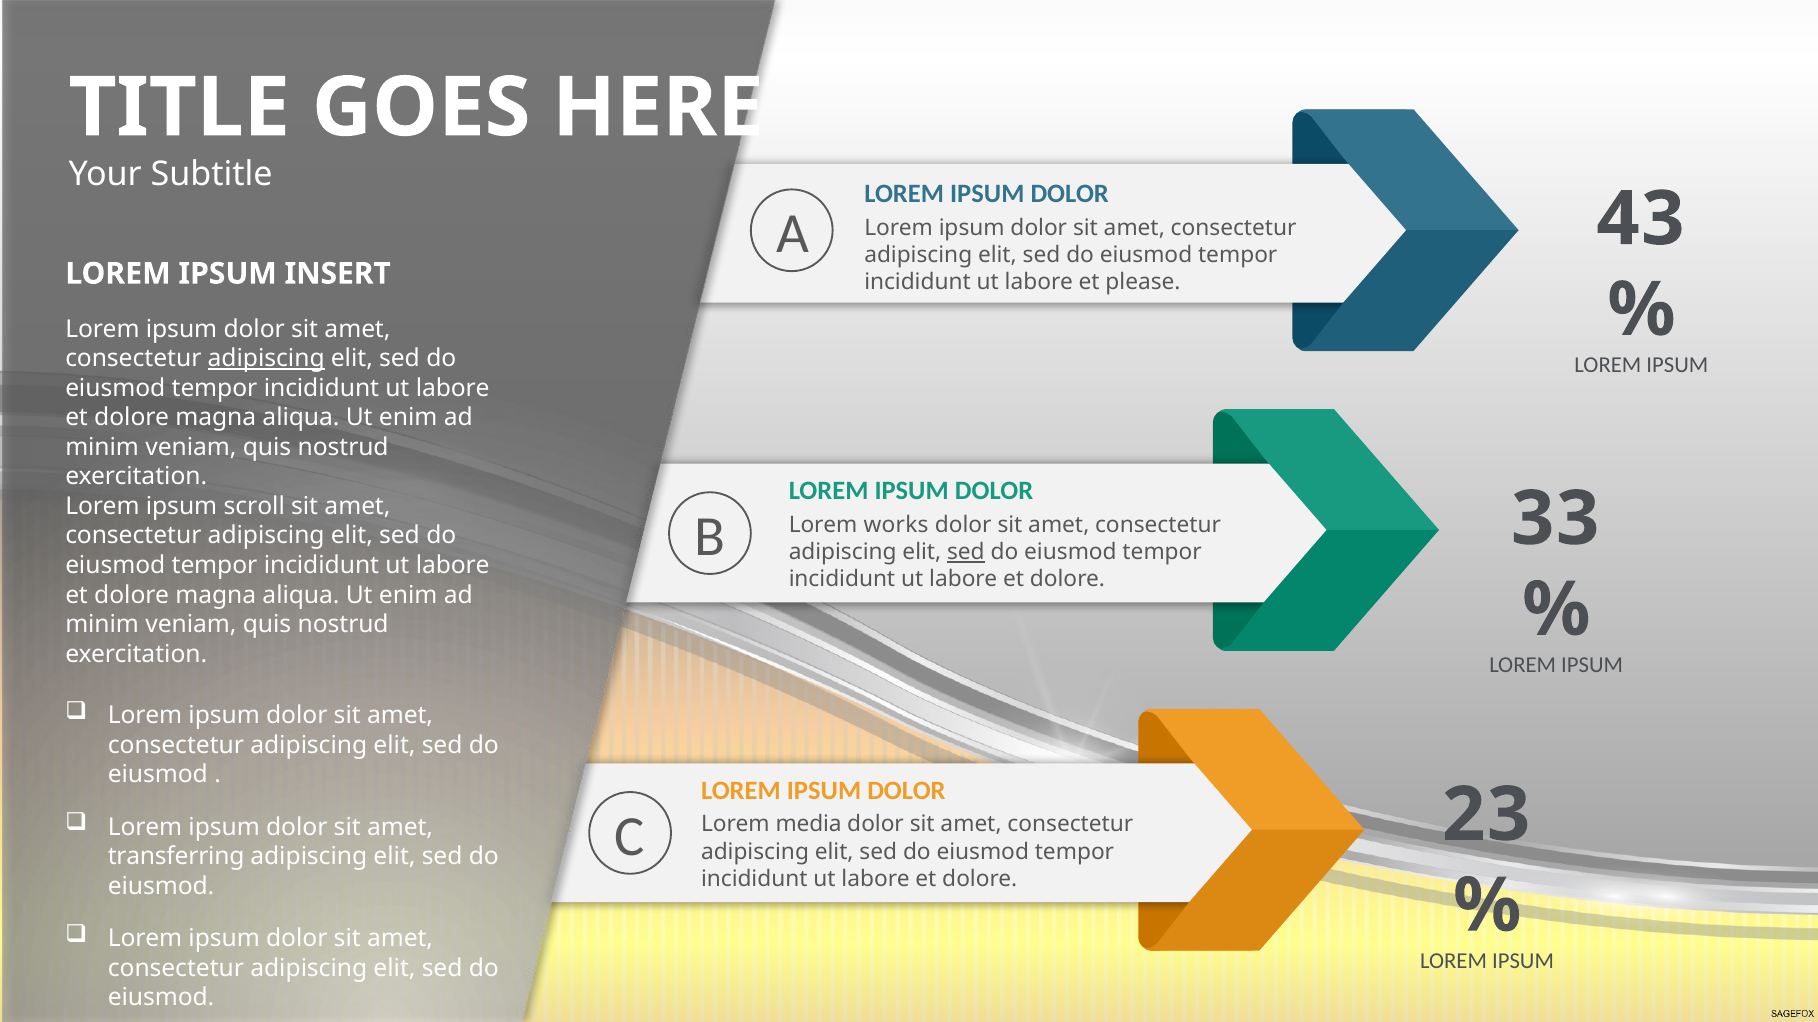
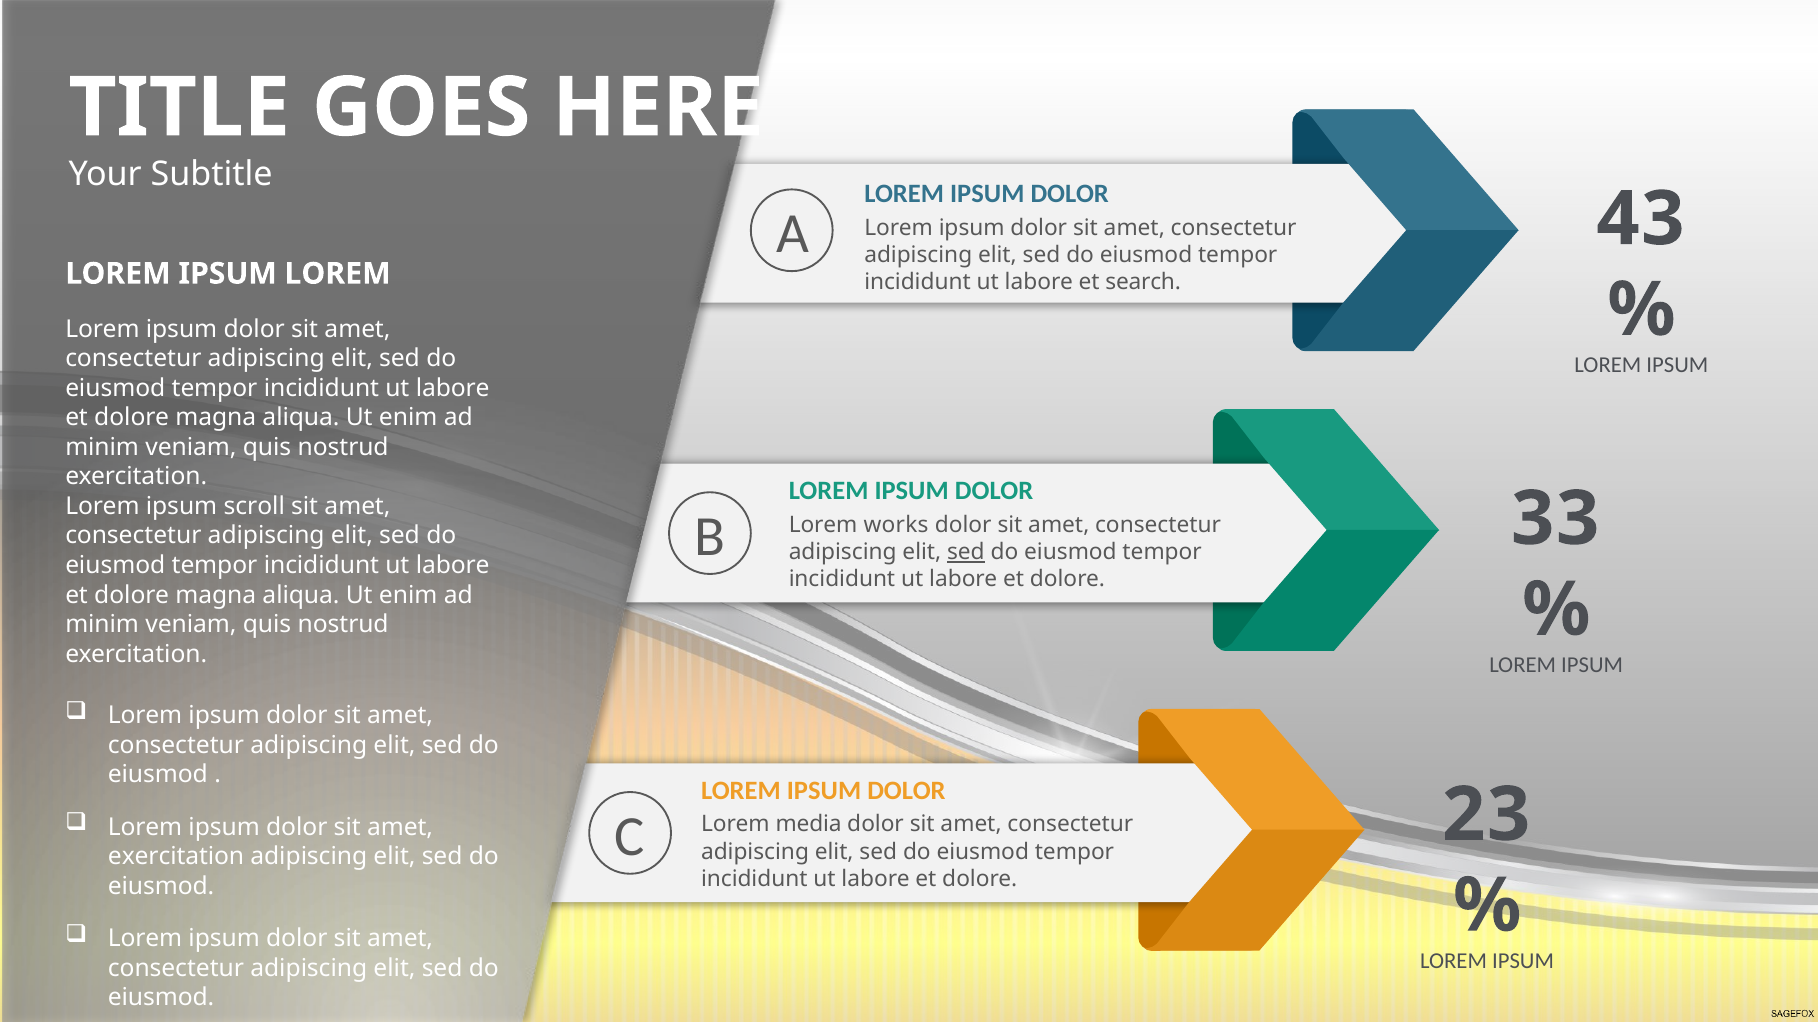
IPSUM INSERT: INSERT -> LOREM
please: please -> search
adipiscing at (266, 359) underline: present -> none
transferring at (176, 857): transferring -> exercitation
